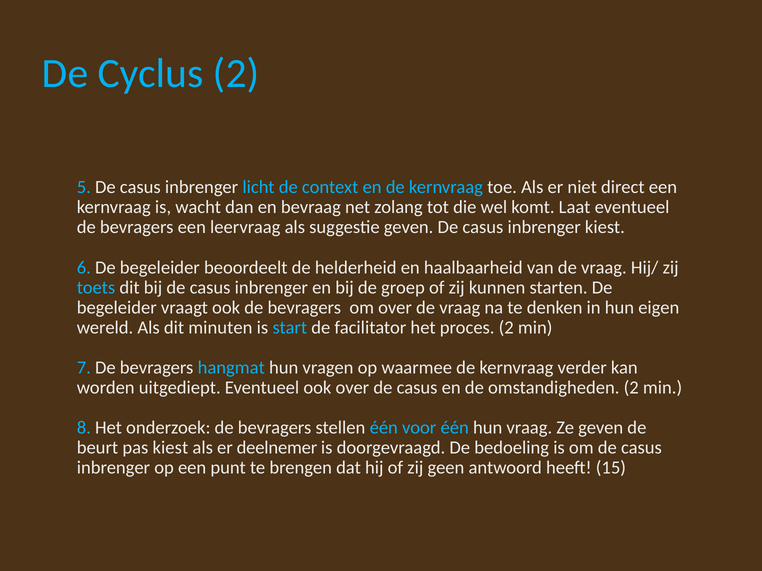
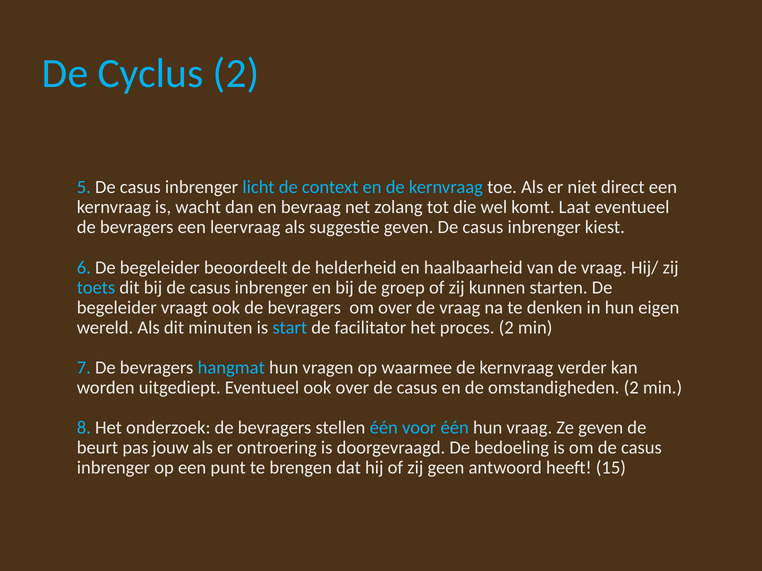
pas kiest: kiest -> jouw
deelnemer: deelnemer -> ontroering
